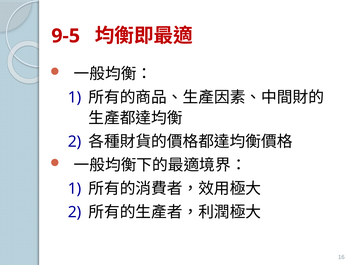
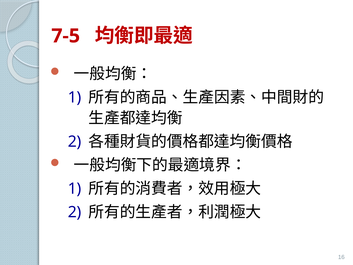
9-5: 9-5 -> 7-5
